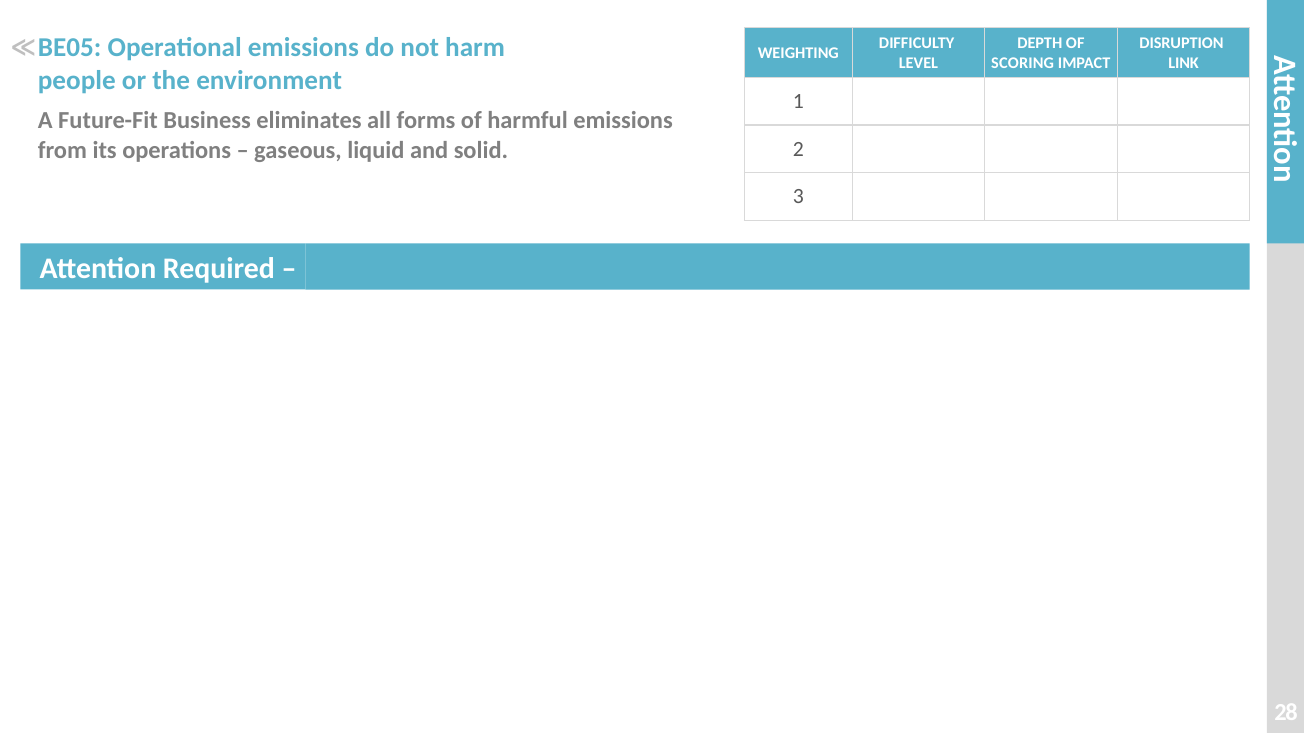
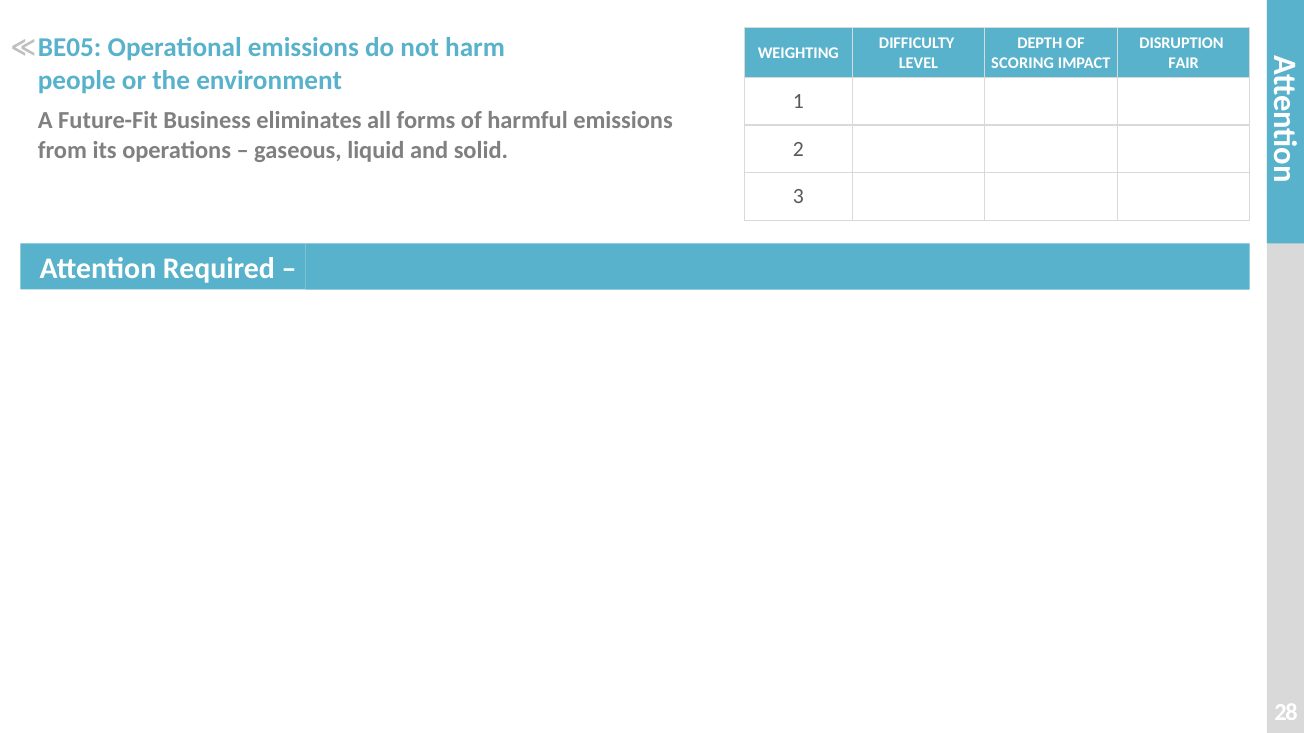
LINK: LINK -> FAIR
